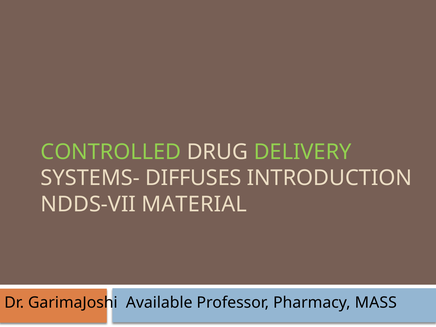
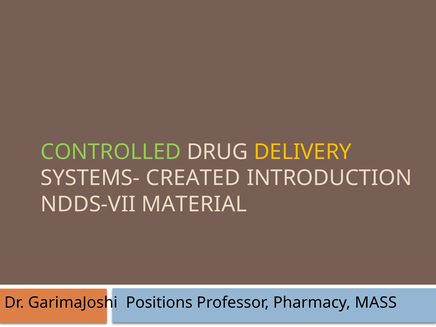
DELIVERY colour: light green -> yellow
DIFFUSES: DIFFUSES -> CREATED
Available: Available -> Positions
